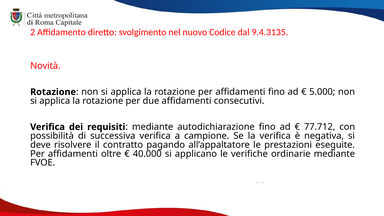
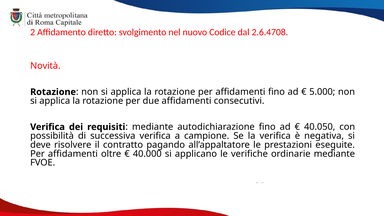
9.4.3135: 9.4.3135 -> 2.6.4708
77.712: 77.712 -> 40.050
